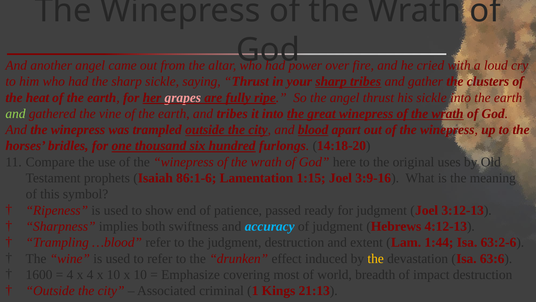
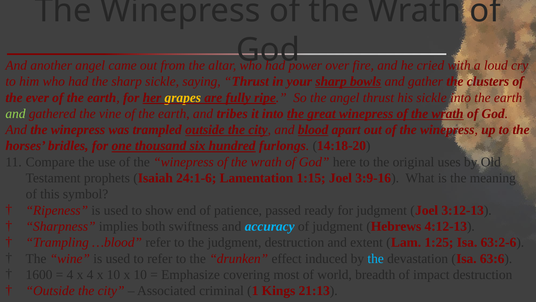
sharp tribes: tribes -> bowls
heat: heat -> ever
grapes colour: pink -> yellow
86:1-6: 86:1-6 -> 24:1-6
1:44: 1:44 -> 1:25
the at (376, 258) colour: yellow -> light blue
